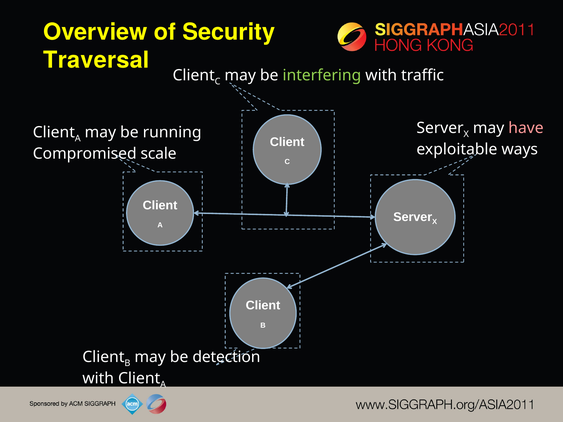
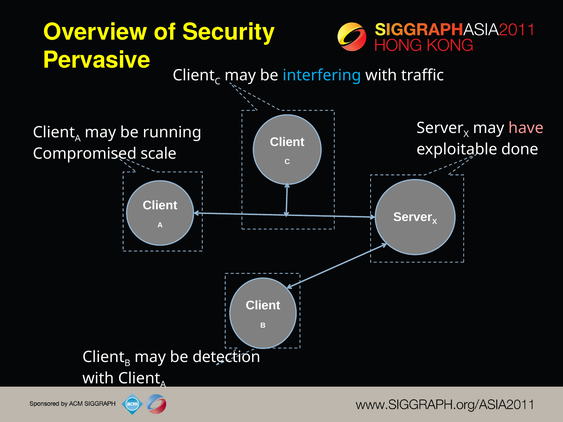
Traversal: Traversal -> Pervasive
interfering colour: light green -> light blue
ways: ways -> done
